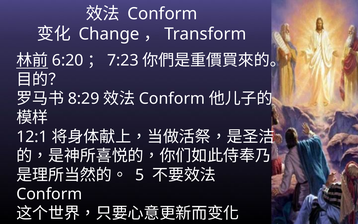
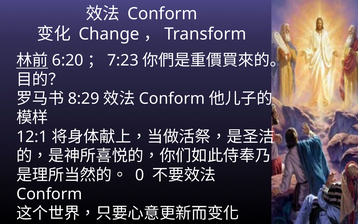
5: 5 -> 0
